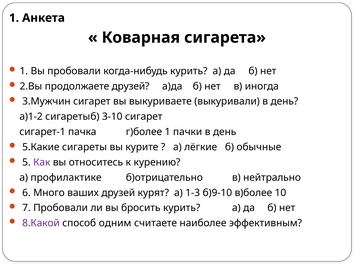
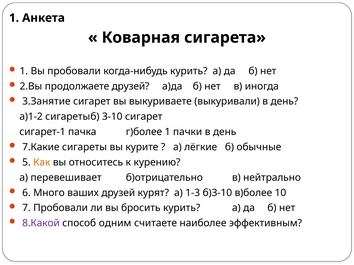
3.Мужчин: 3.Мужчин -> 3.Занятие
5.Какие: 5.Какие -> 7.Какие
Как colour: purple -> orange
профилактике: профилактике -> перевешивает
б)9-10: б)9-10 -> б)3-10
